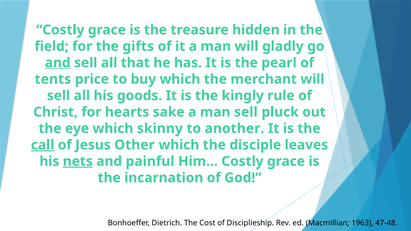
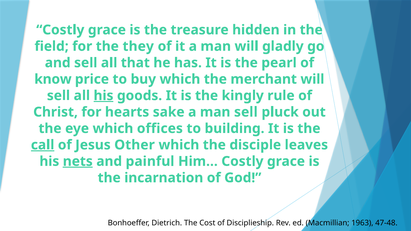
gifts: gifts -> they
and at (58, 63) underline: present -> none
tents: tents -> know
his at (103, 96) underline: none -> present
skinny: skinny -> offices
another: another -> building
